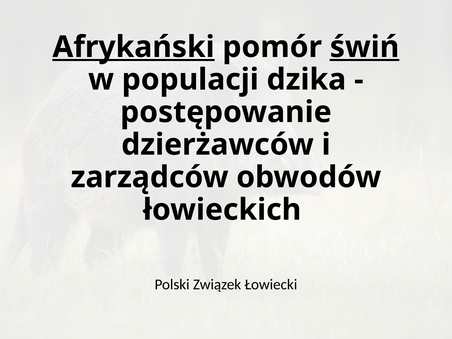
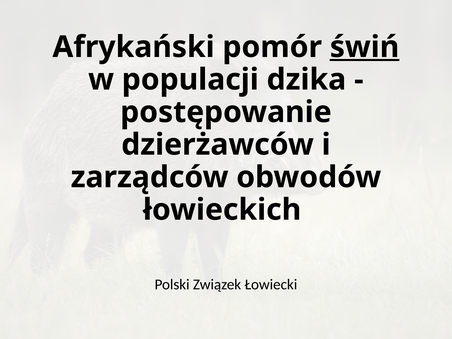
Afrykański underline: present -> none
